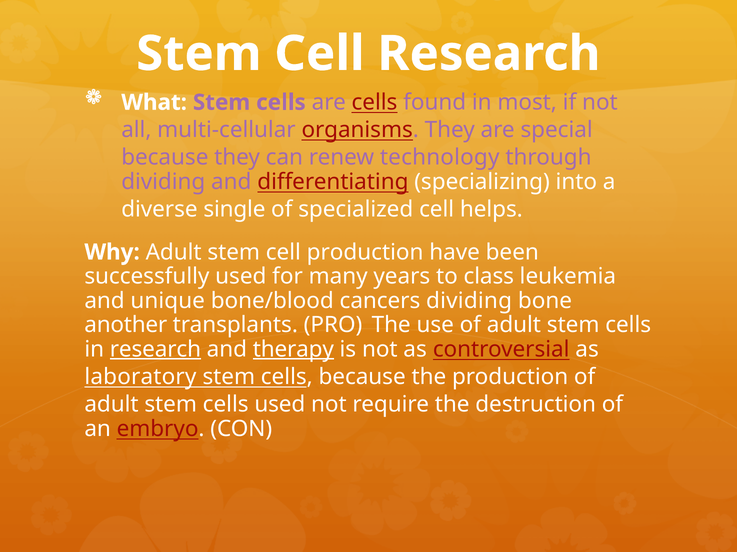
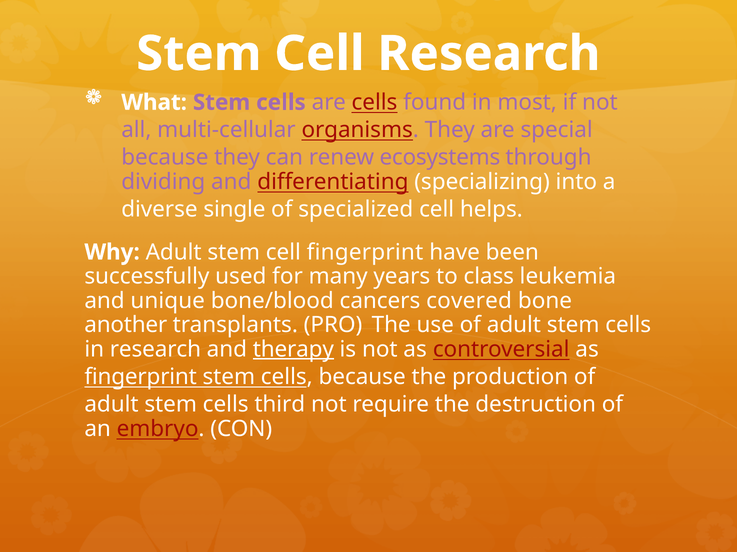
technology: technology -> ecosystems
cell production: production -> fingerprint
cancers dividing: dividing -> covered
research at (155, 350) underline: present -> none
laboratory at (140, 377): laboratory -> fingerprint
cells used: used -> third
